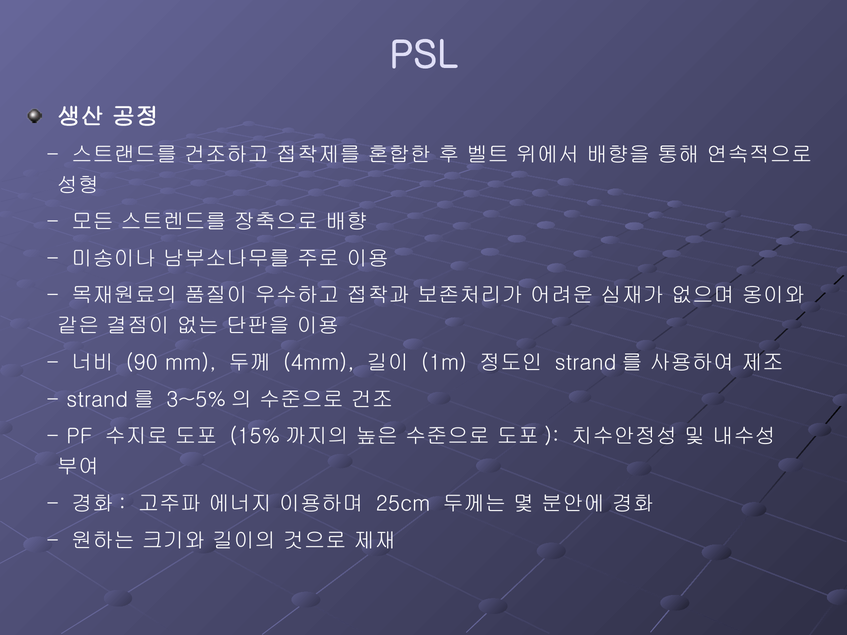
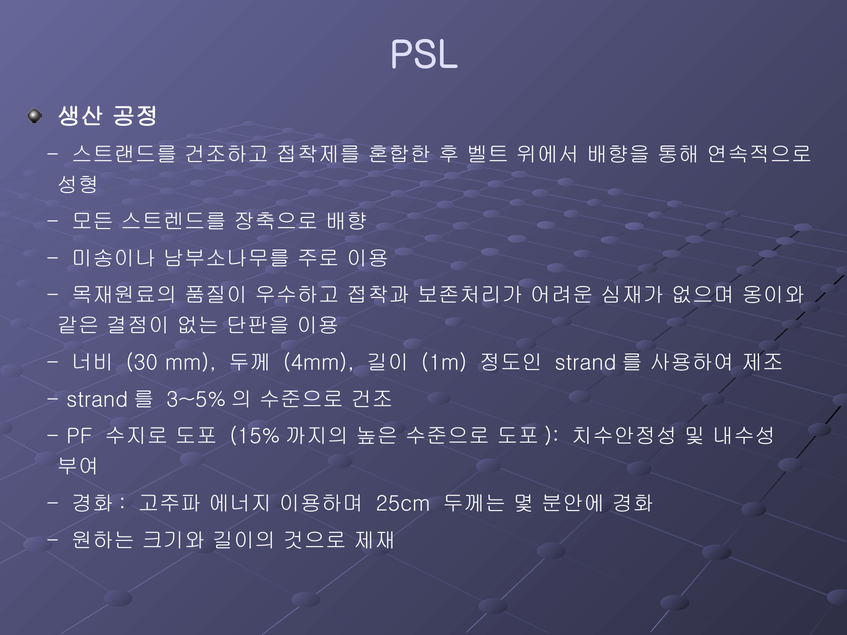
90: 90 -> 30
